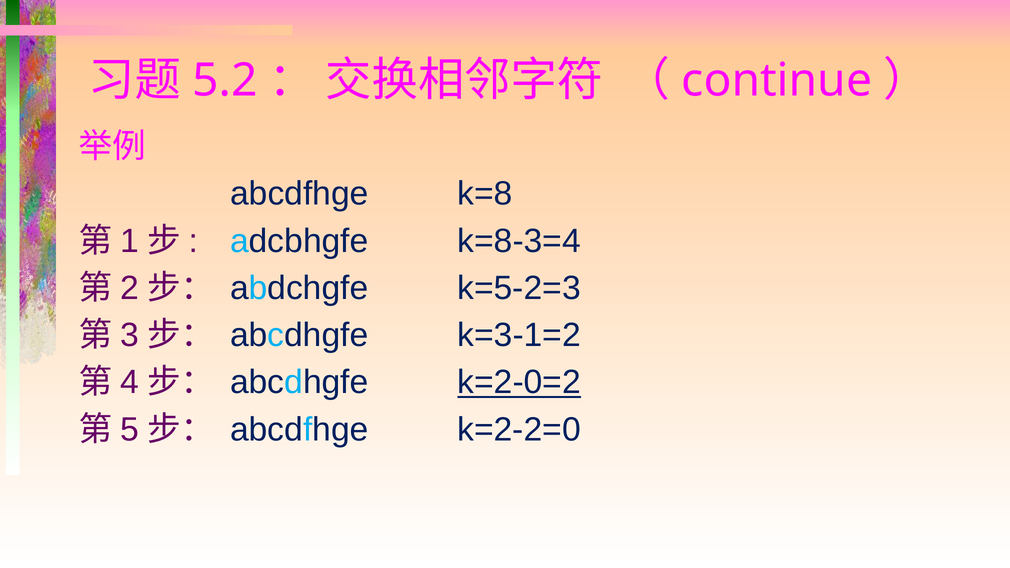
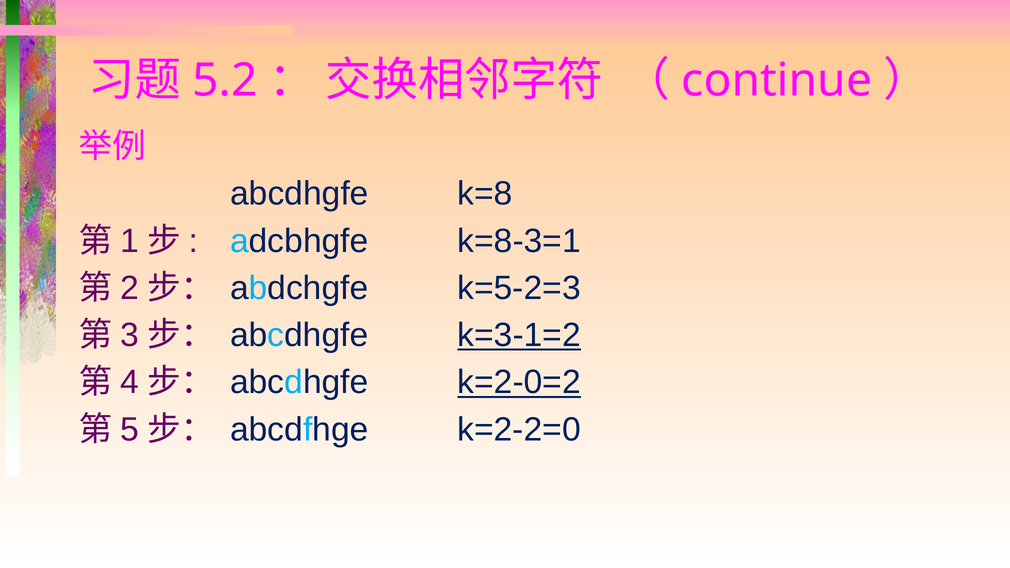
abcdfhge at (299, 194): abcdfhge -> abcdhgfe
k=8-3=4: k=8-3=4 -> k=8-3=1
k=3-1=2 underline: none -> present
